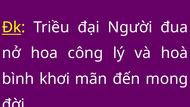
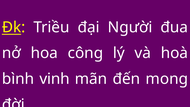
khơi: khơi -> vinh
